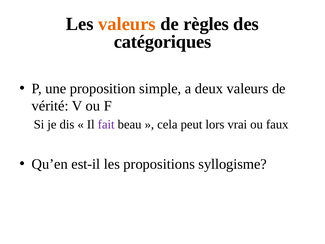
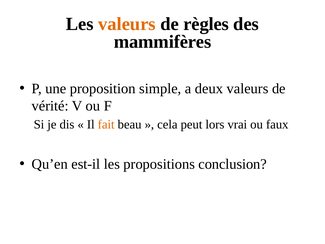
catégoriques: catégoriques -> mammifères
fait colour: purple -> orange
syllogisme: syllogisme -> conclusion
